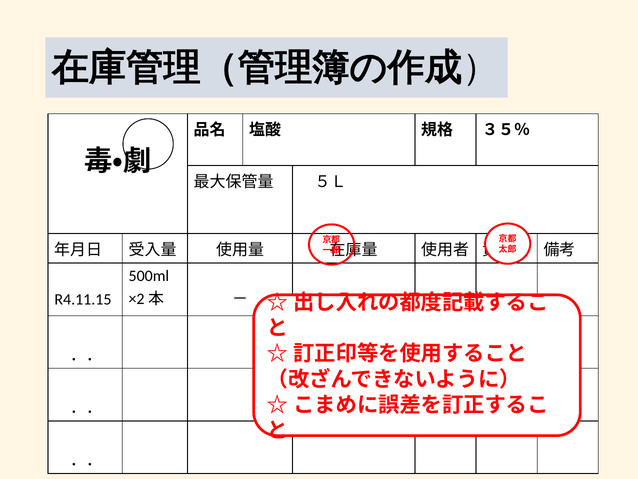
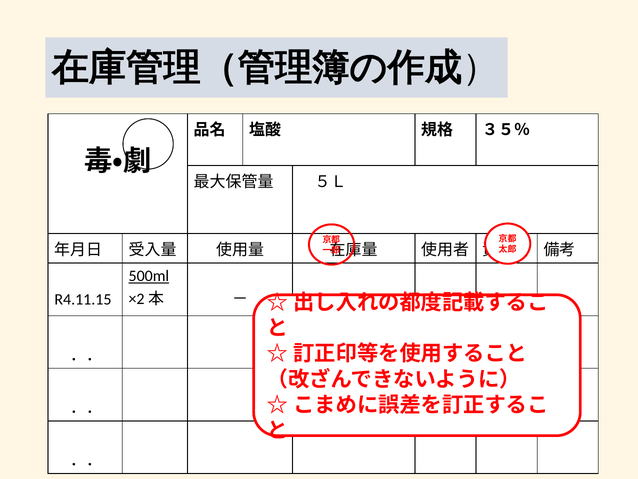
500ml underline: none -> present
